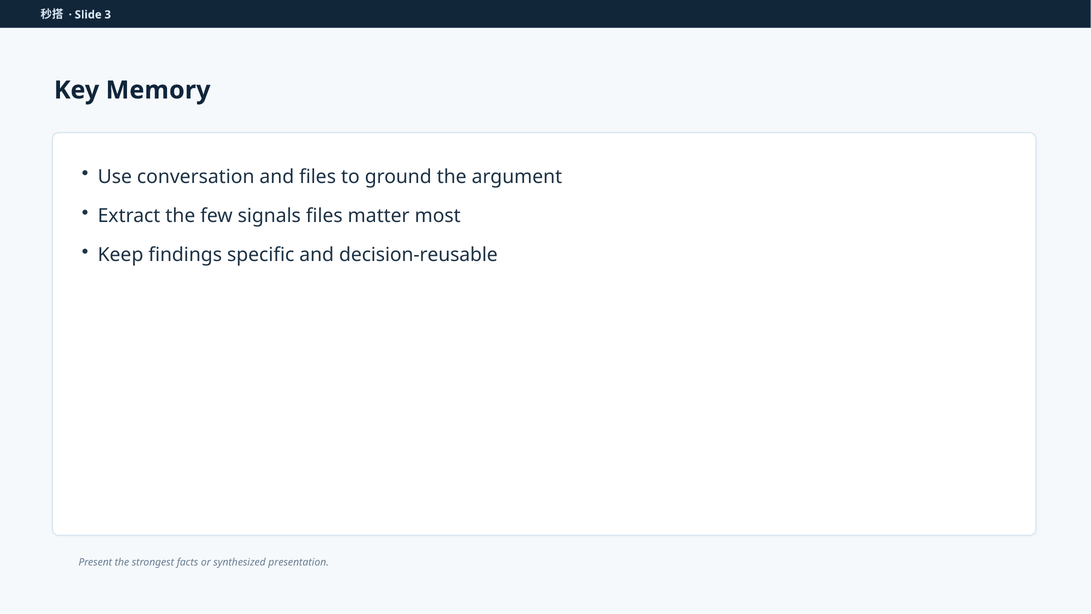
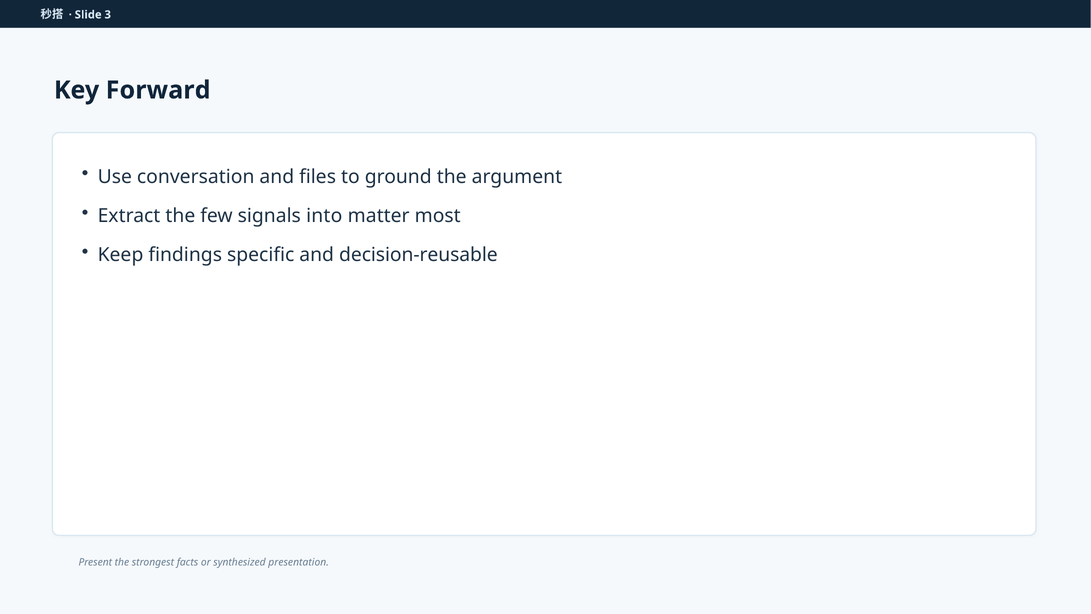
Memory: Memory -> Forward
signals files: files -> into
